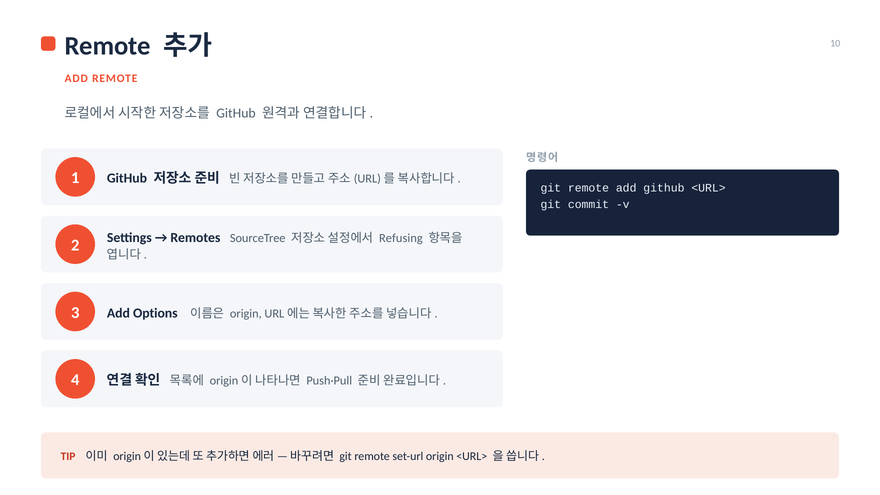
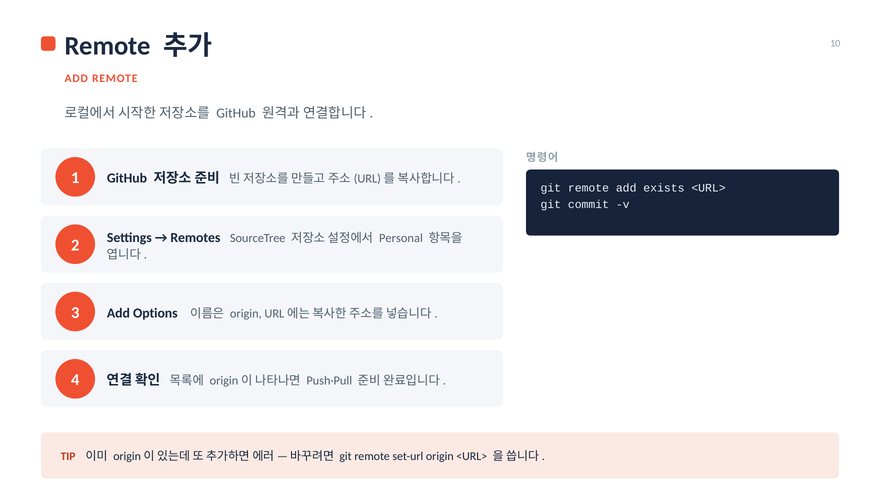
add github: github -> exists
Refusing: Refusing -> Personal
